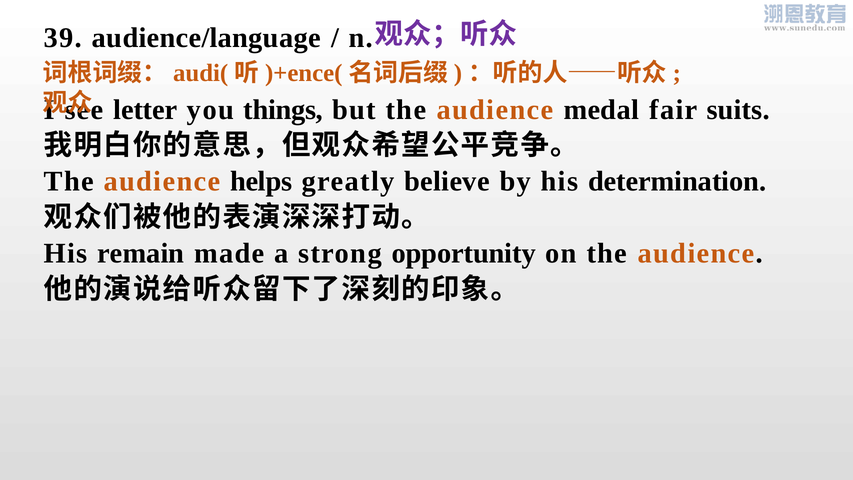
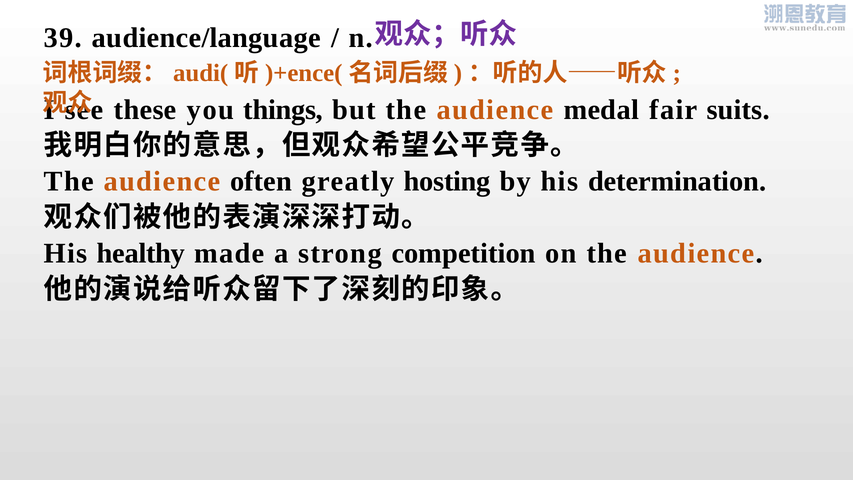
letter: letter -> these
helps: helps -> often
believe: believe -> hosting
remain: remain -> healthy
opportunity: opportunity -> competition
